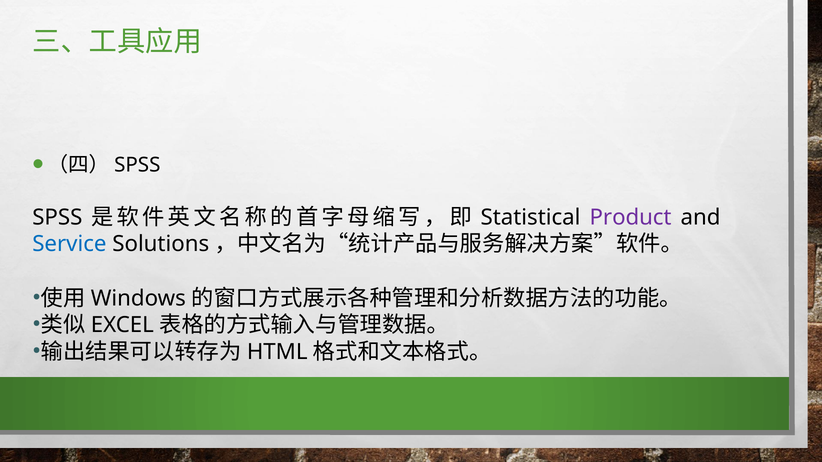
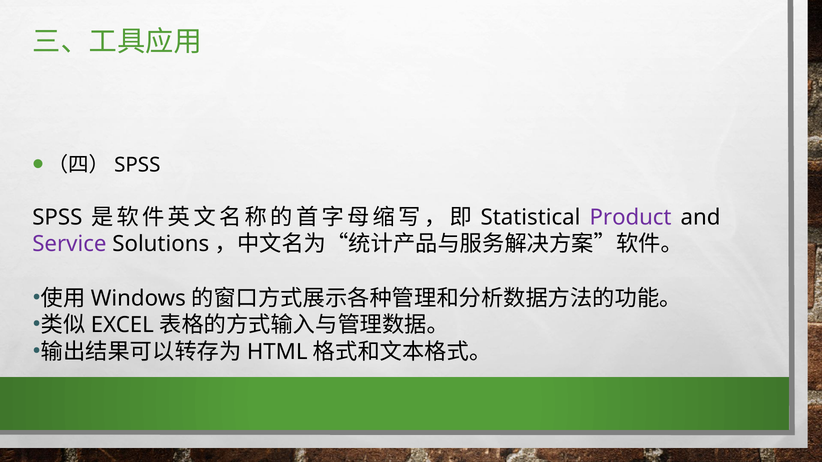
Service colour: blue -> purple
